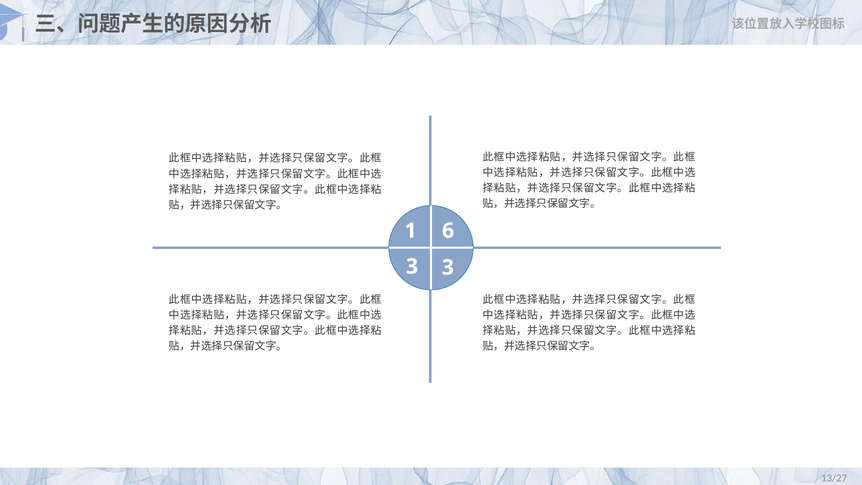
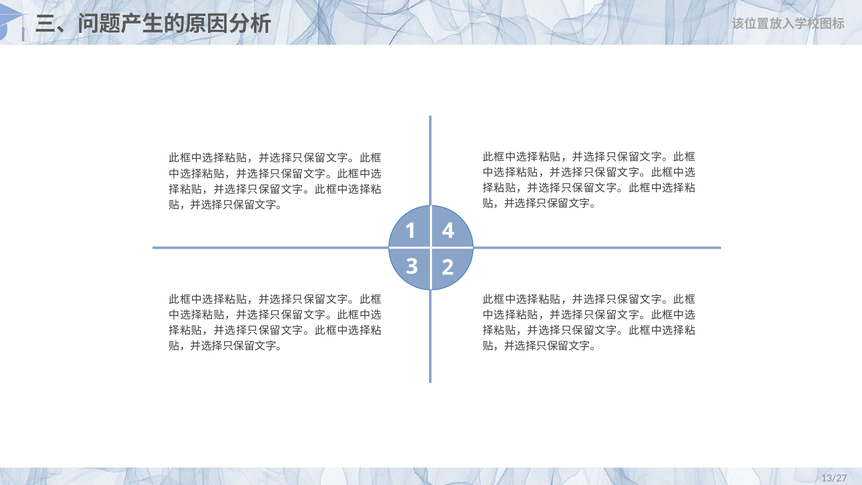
6: 6 -> 4
3 3: 3 -> 2
